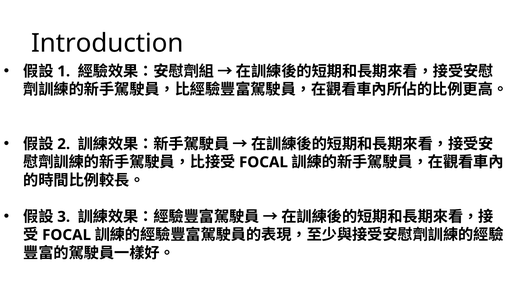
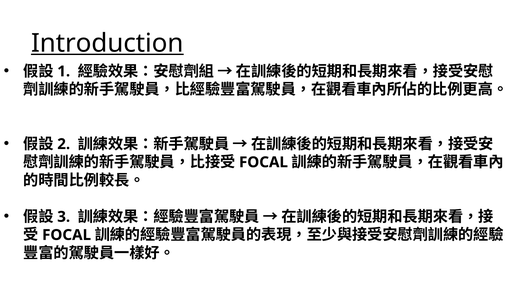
Introduction underline: none -> present
